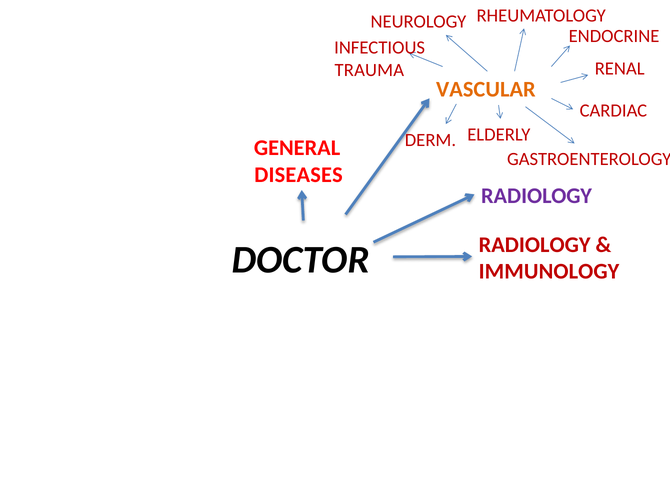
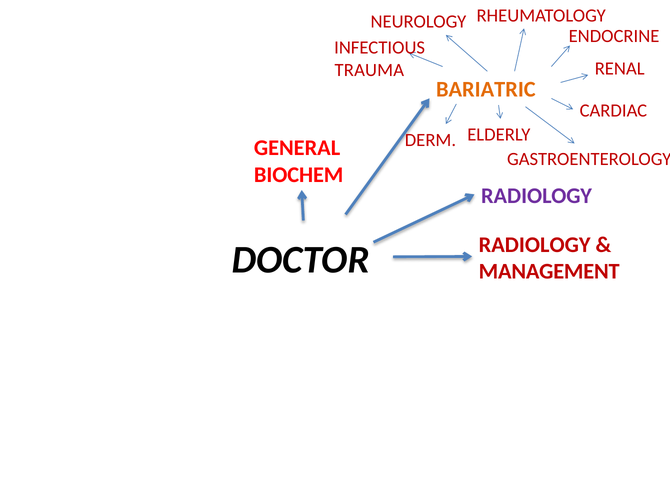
VASCULAR: VASCULAR -> BARIATRIC
DISEASES: DISEASES -> BIOCHEM
IMMUNOLOGY: IMMUNOLOGY -> MANAGEMENT
